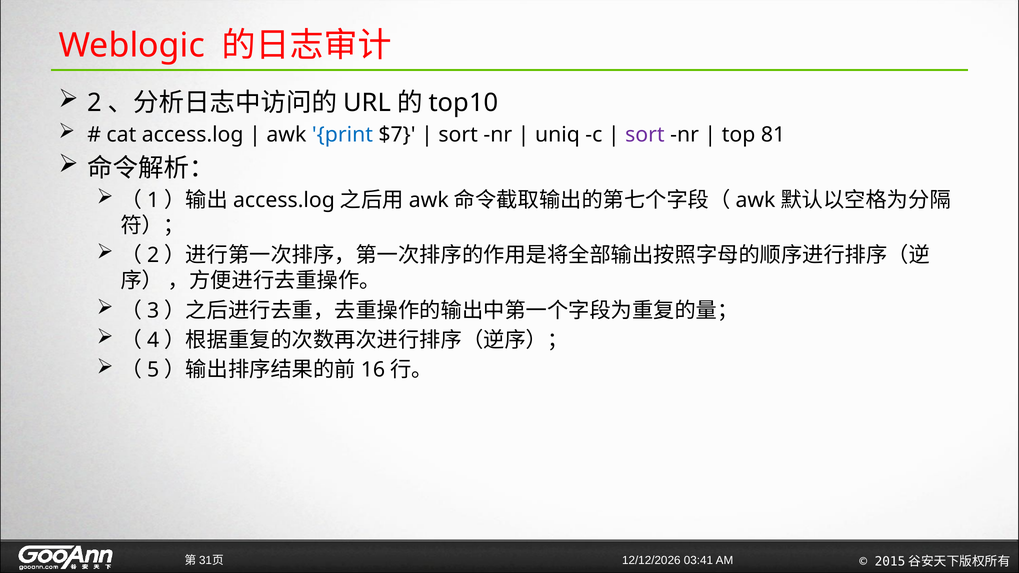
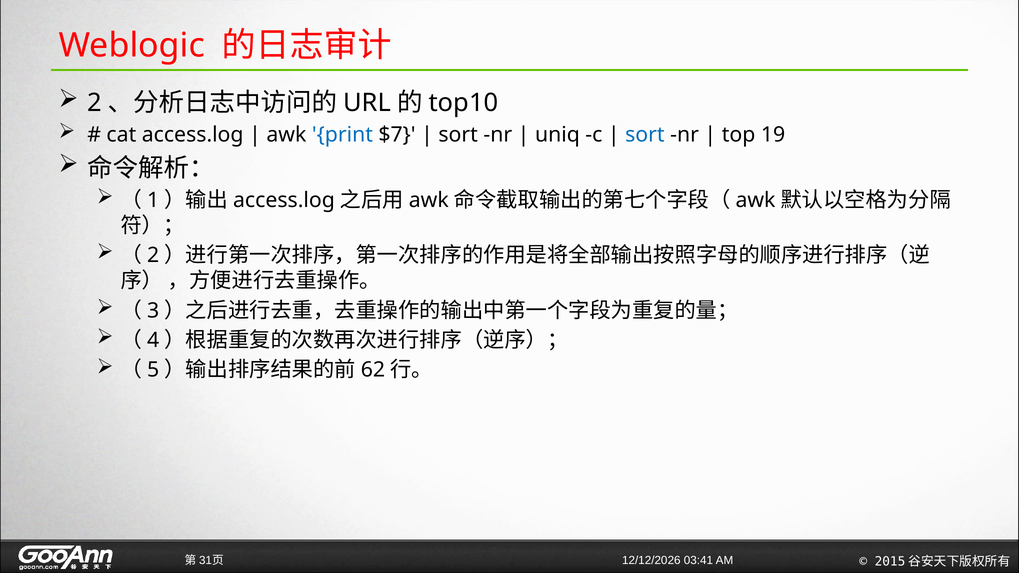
sort at (645, 135) colour: purple -> blue
81: 81 -> 19
16: 16 -> 62
